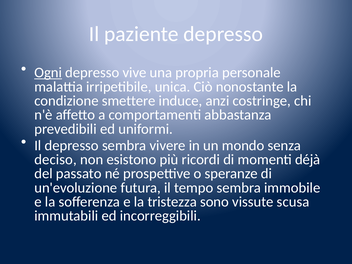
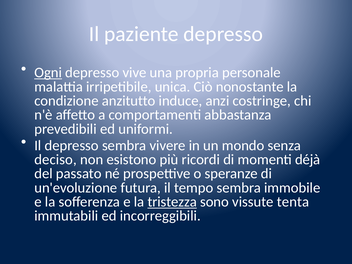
smettere: smettere -> anzitutto
tristezza underline: none -> present
scusa: scusa -> tenta
